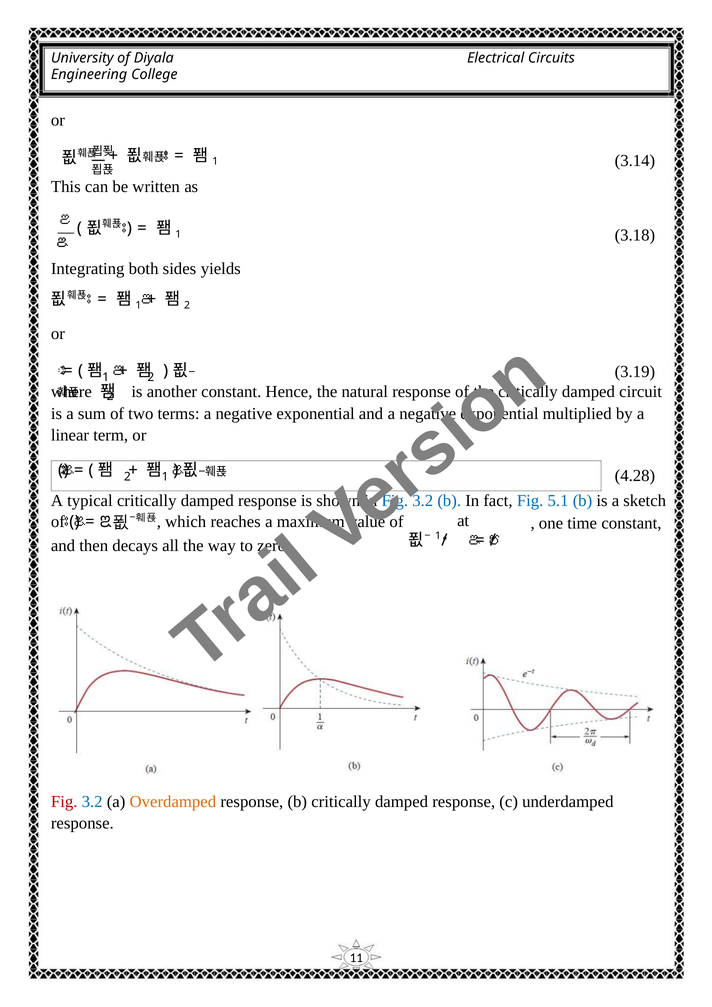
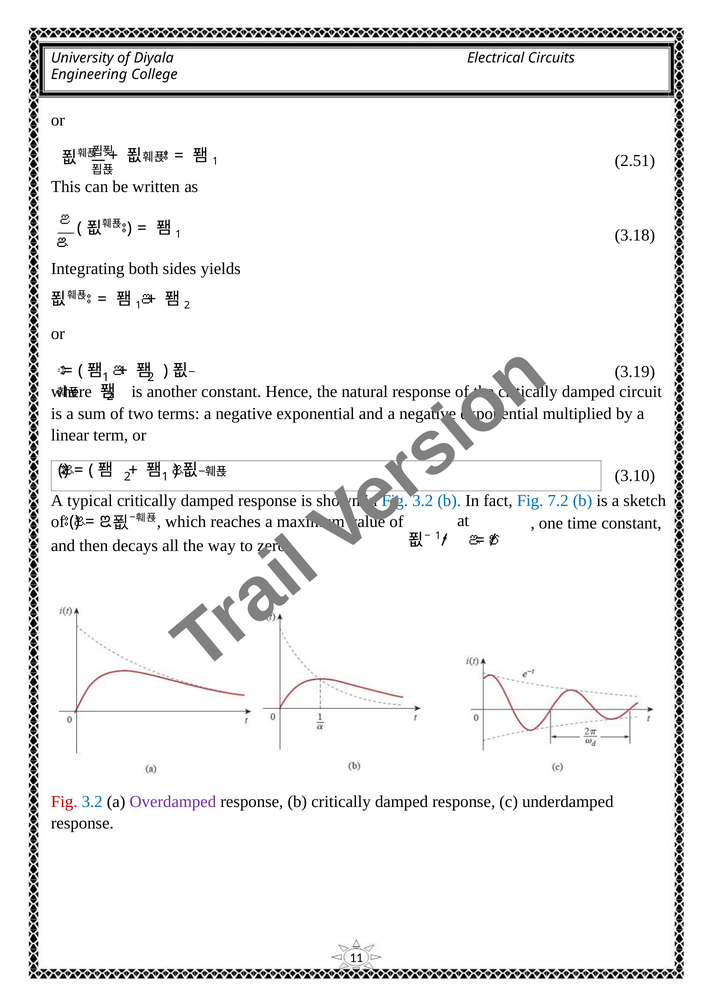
3.14: 3.14 -> 2.51
4.28: 4.28 -> 3.10
5.1: 5.1 -> 7.2
Overdamped colour: orange -> purple
